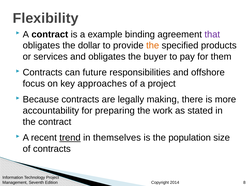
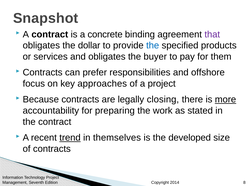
Flexibility: Flexibility -> Snapshot
example: example -> concrete
the at (153, 46) colour: orange -> blue
future: future -> prefer
making: making -> closing
more underline: none -> present
population: population -> developed
